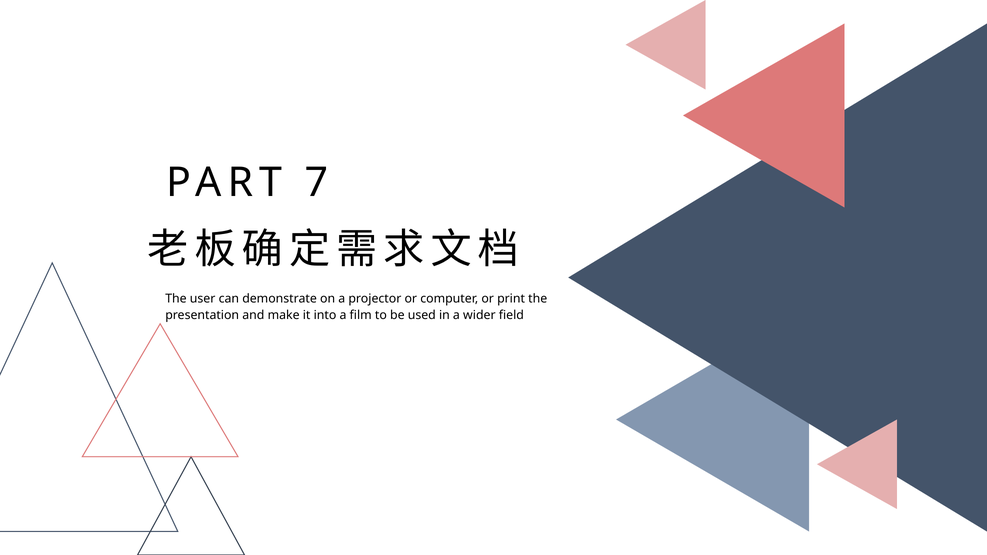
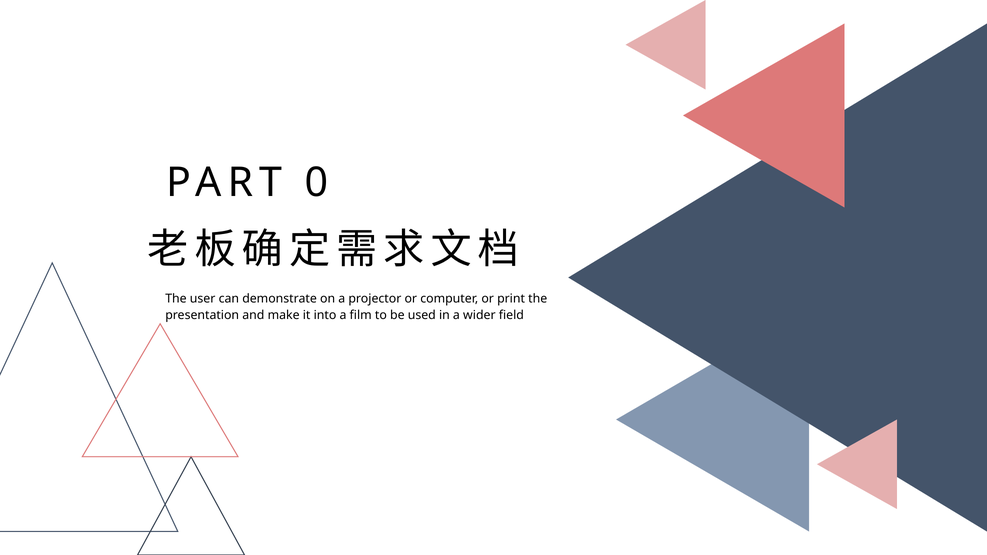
7: 7 -> 0
